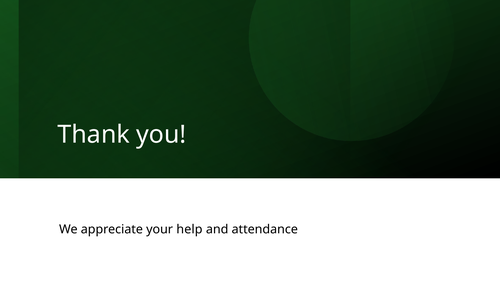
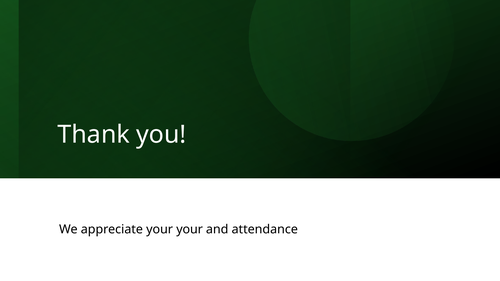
your help: help -> your
